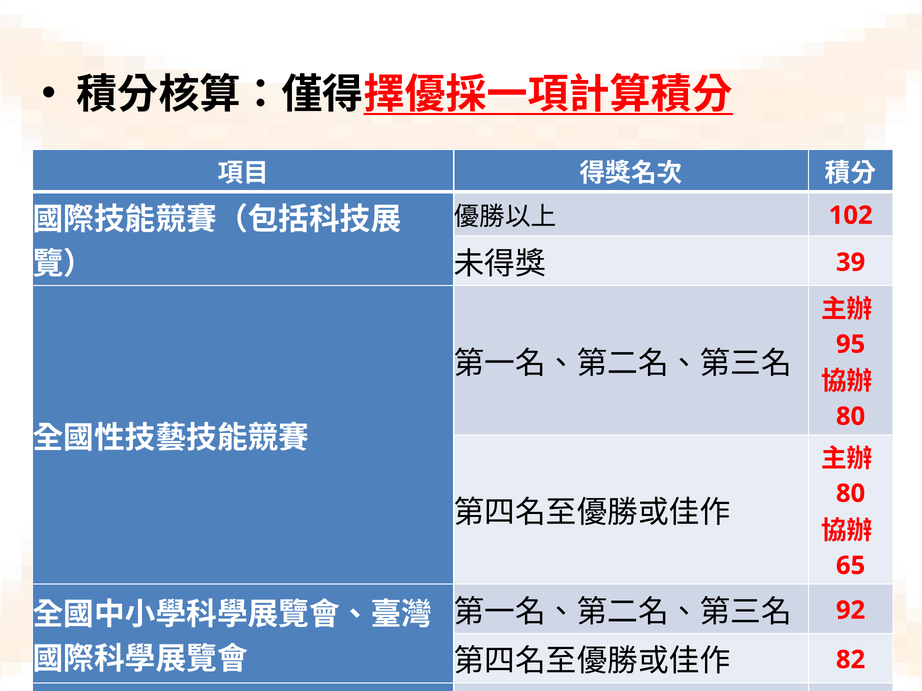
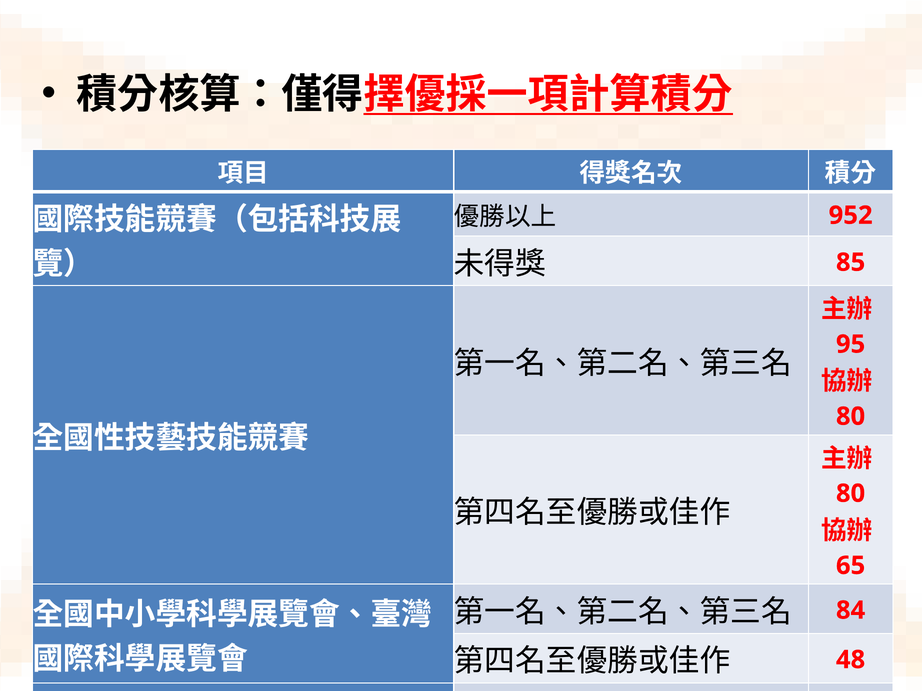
102: 102 -> 952
39: 39 -> 85
92: 92 -> 84
82: 82 -> 48
